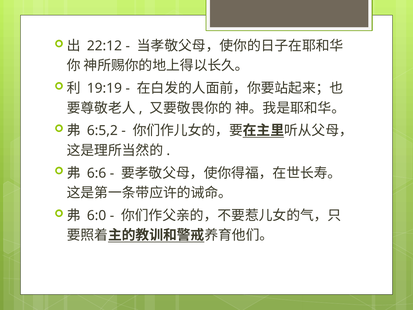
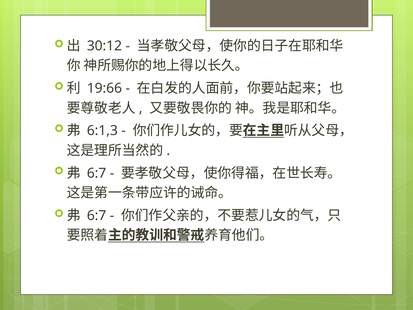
22:12: 22:12 -> 30:12
19:19: 19:19 -> 19:66
6:5,2: 6:5,2 -> 6:1,3
6:6 at (97, 173): 6:6 -> 6:7
6:0 at (97, 215): 6:0 -> 6:7
